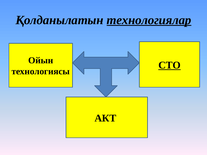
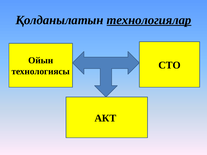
СТО underline: present -> none
